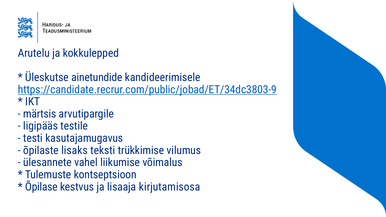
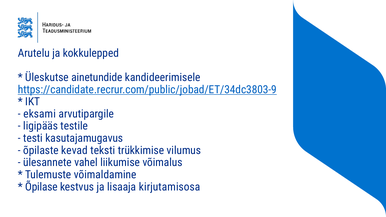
märtsis: märtsis -> eksami
lisaks: lisaks -> kevad
kontseptsioon: kontseptsioon -> võimaldamine
